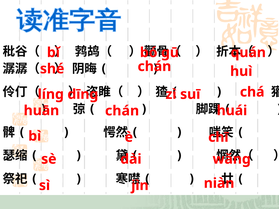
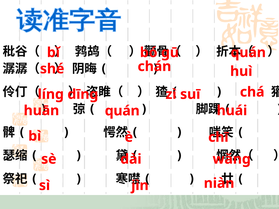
chán at (122, 111): chán -> quán
